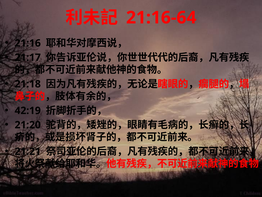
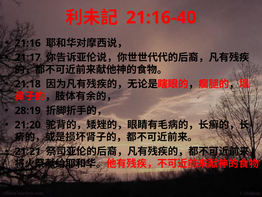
21:16-64: 21:16-64 -> 21:16-40
42:19: 42:19 -> 28:19
